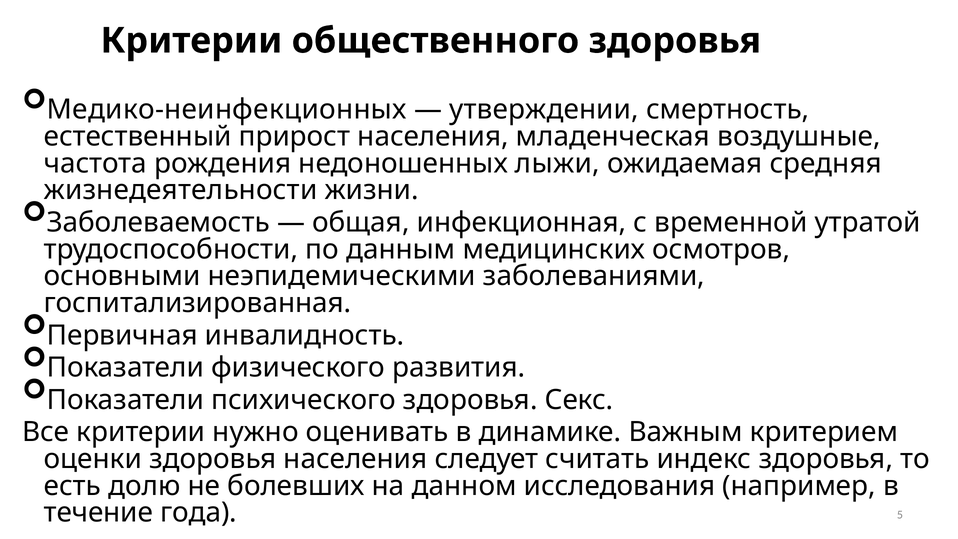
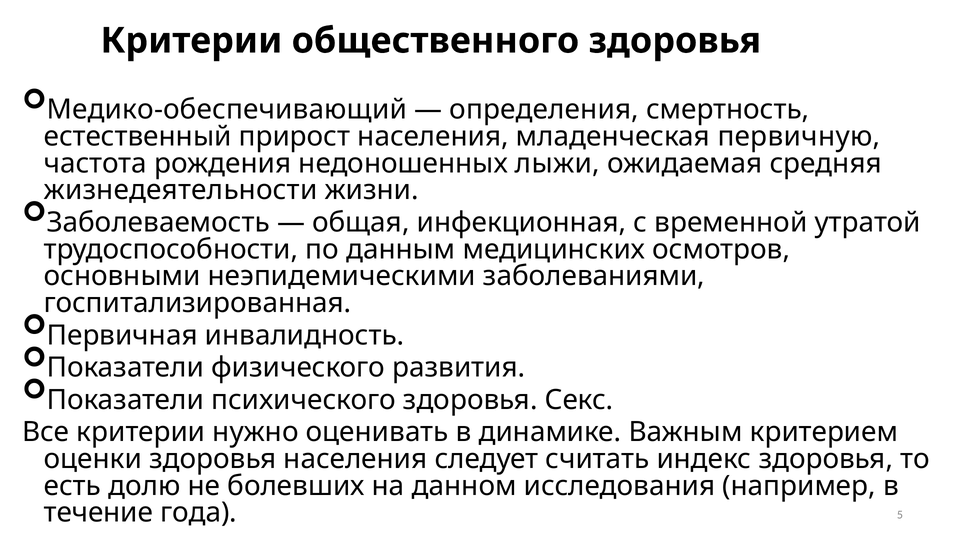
Медико-неинфекционных: Медико-неинфекционных -> Медико-обеспечивающий
утверждении: утверждении -> определения
воздушные: воздушные -> первичную
